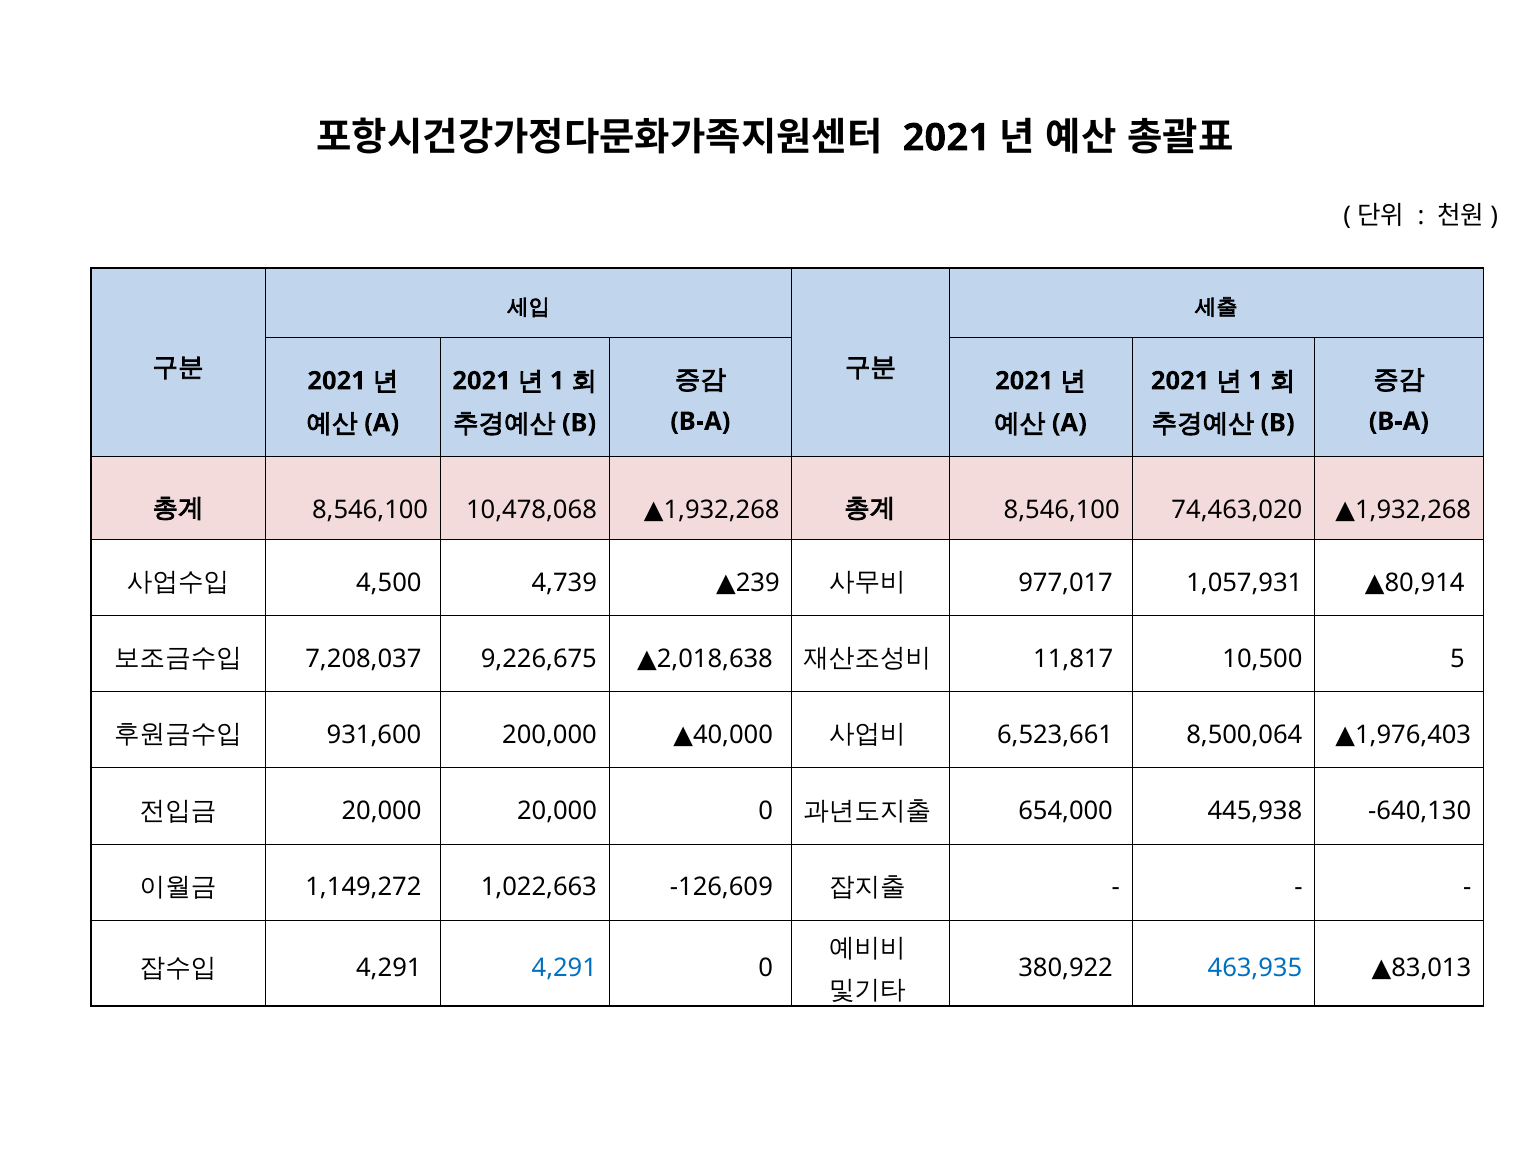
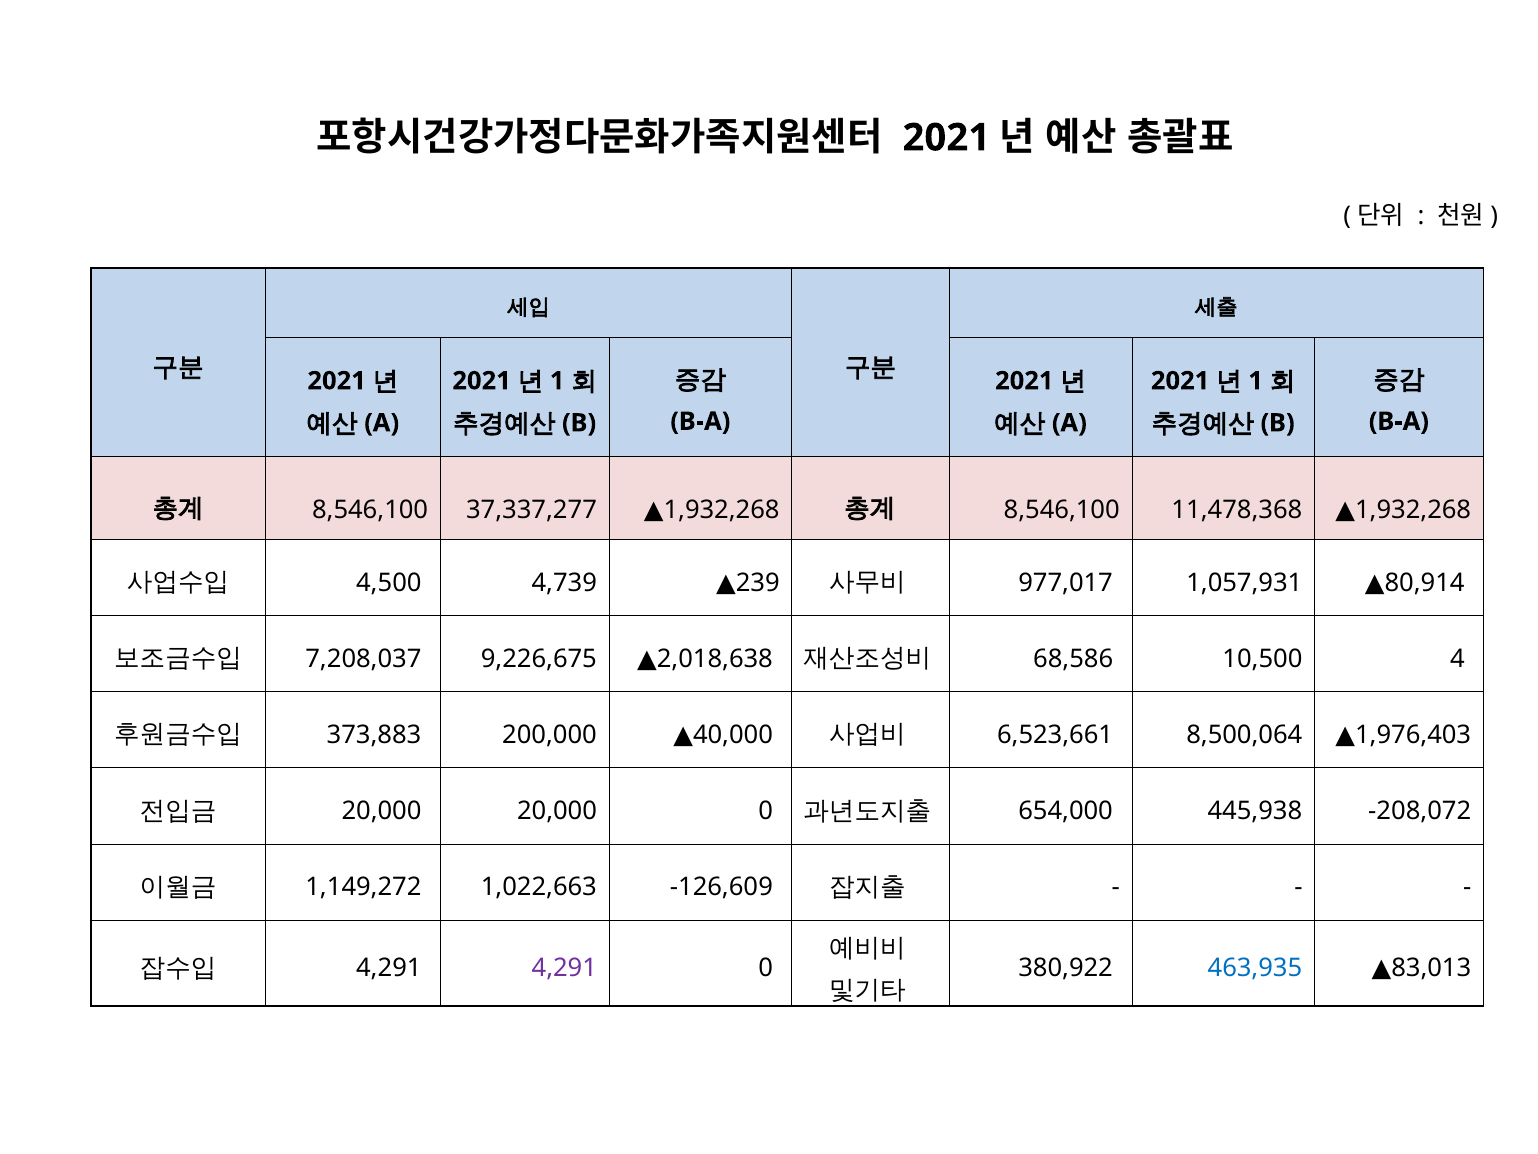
10,478,068: 10,478,068 -> 37,337,277
74,463,020: 74,463,020 -> 11,478,368
11,817: 11,817 -> 68,586
5: 5 -> 4
931,600: 931,600 -> 373,883
-640,130: -640,130 -> -208,072
4,291 at (564, 967) colour: blue -> purple
